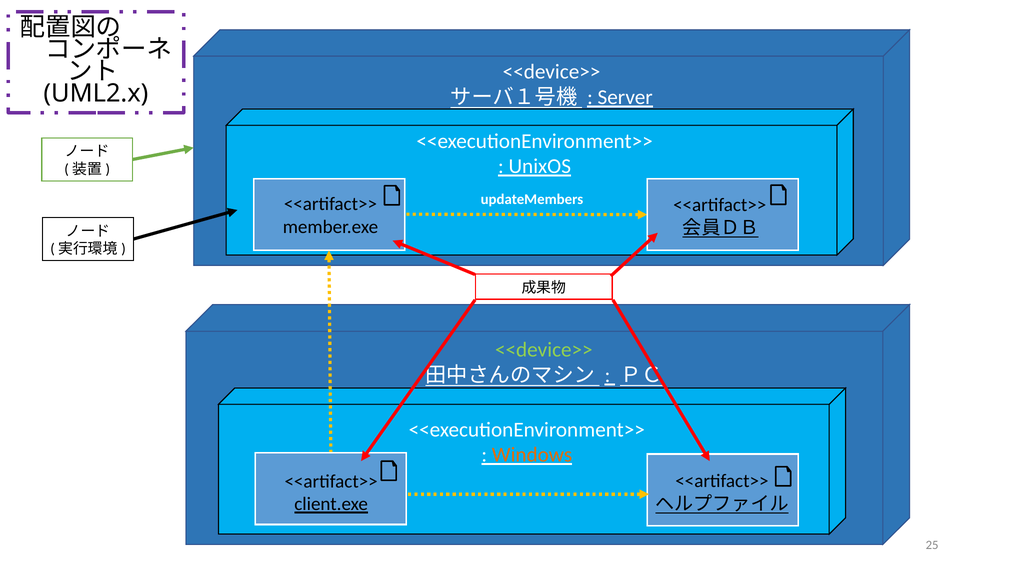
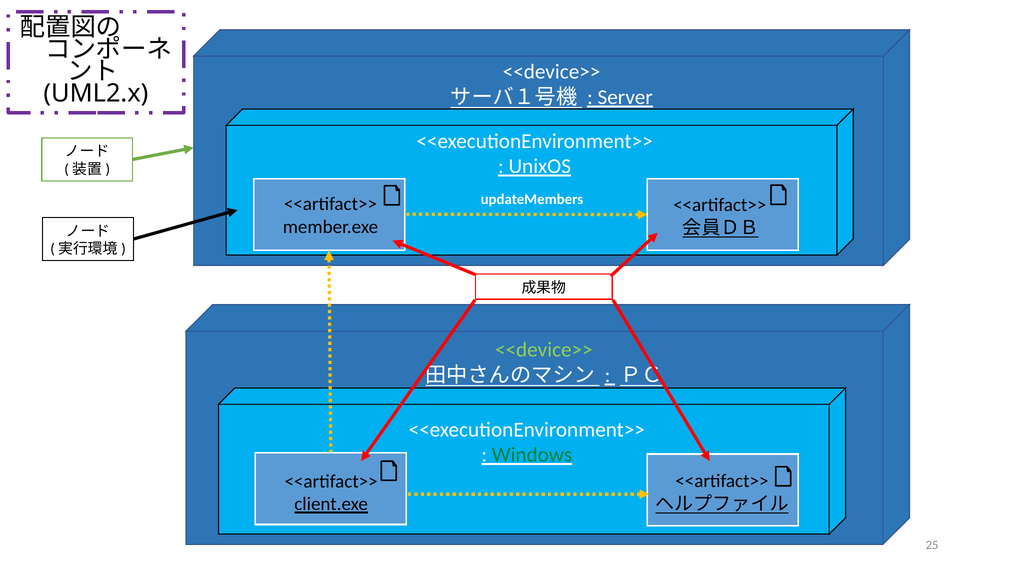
Windows colour: orange -> green
